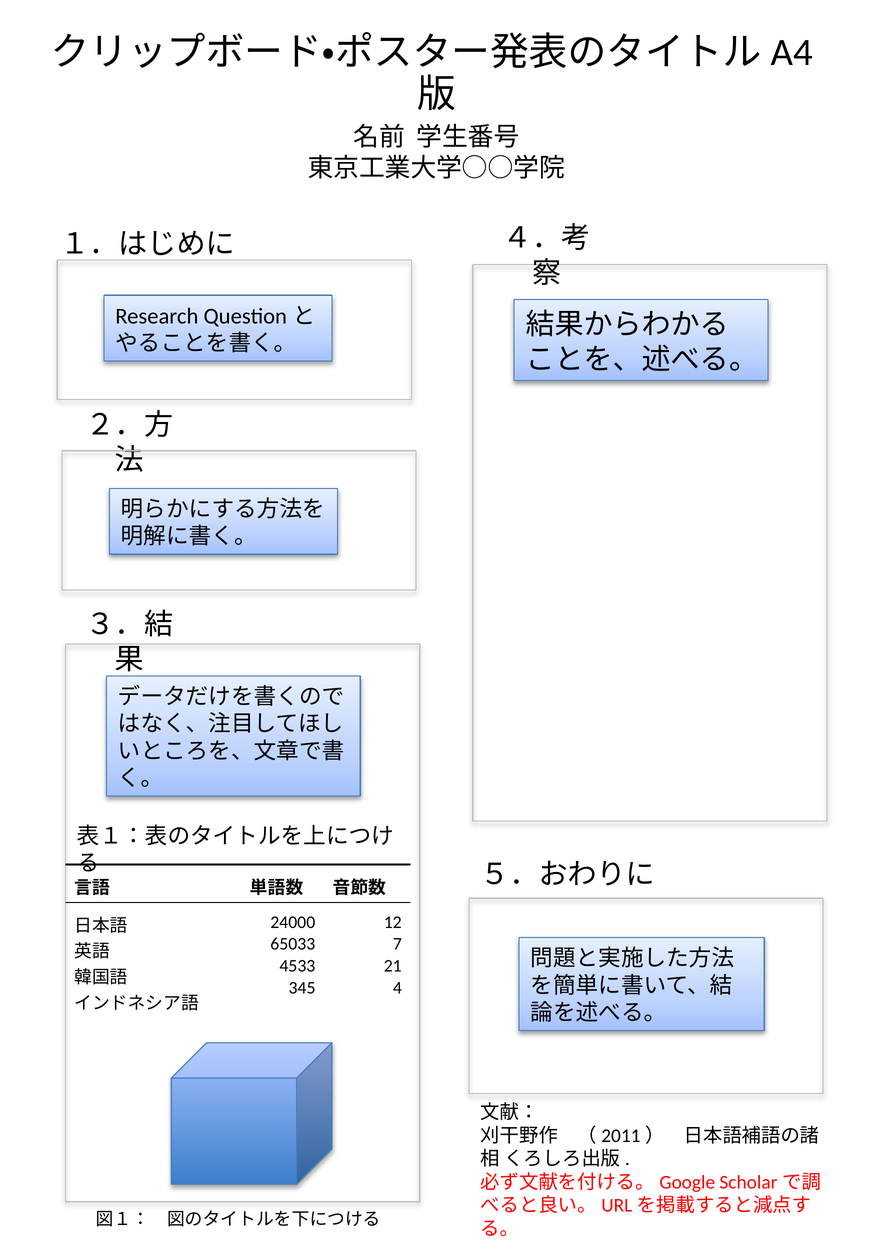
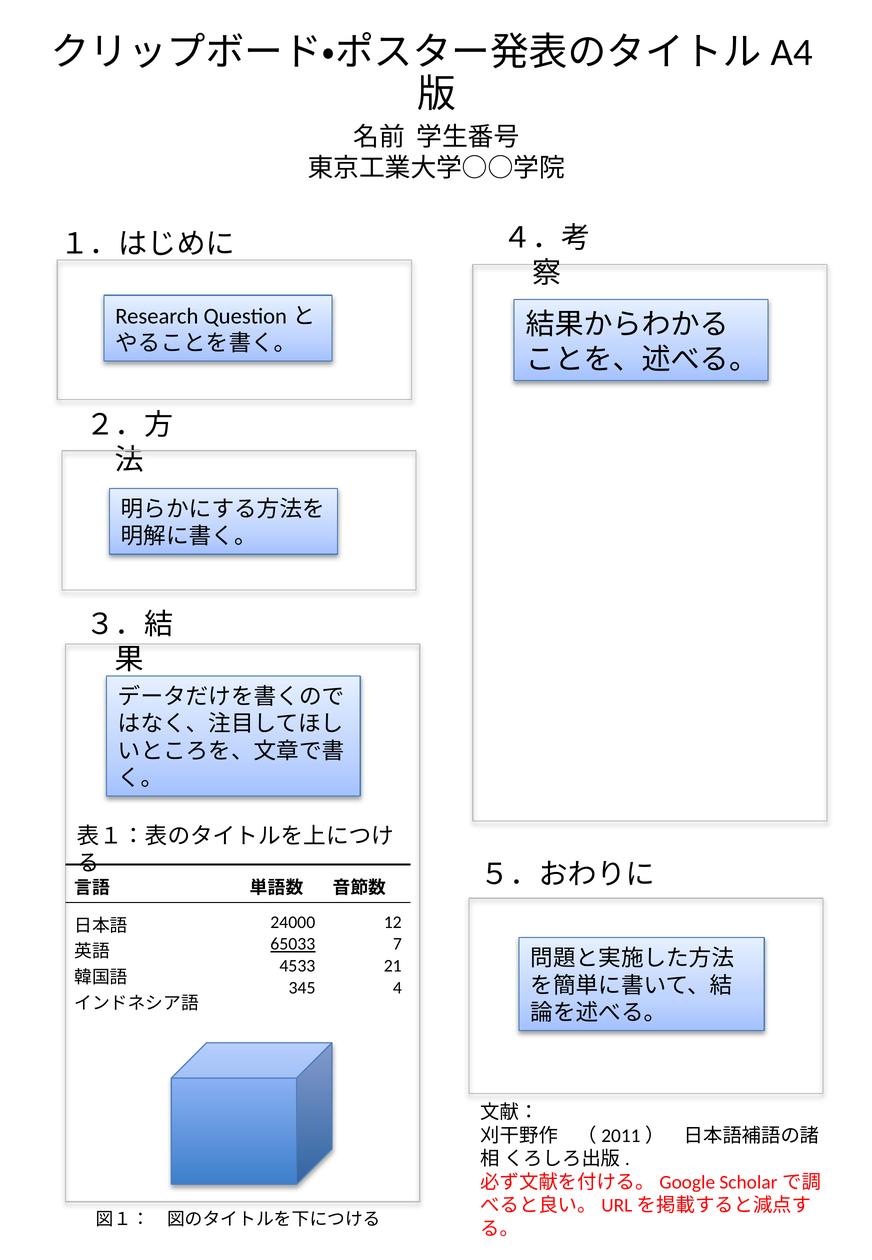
65033 underline: none -> present
